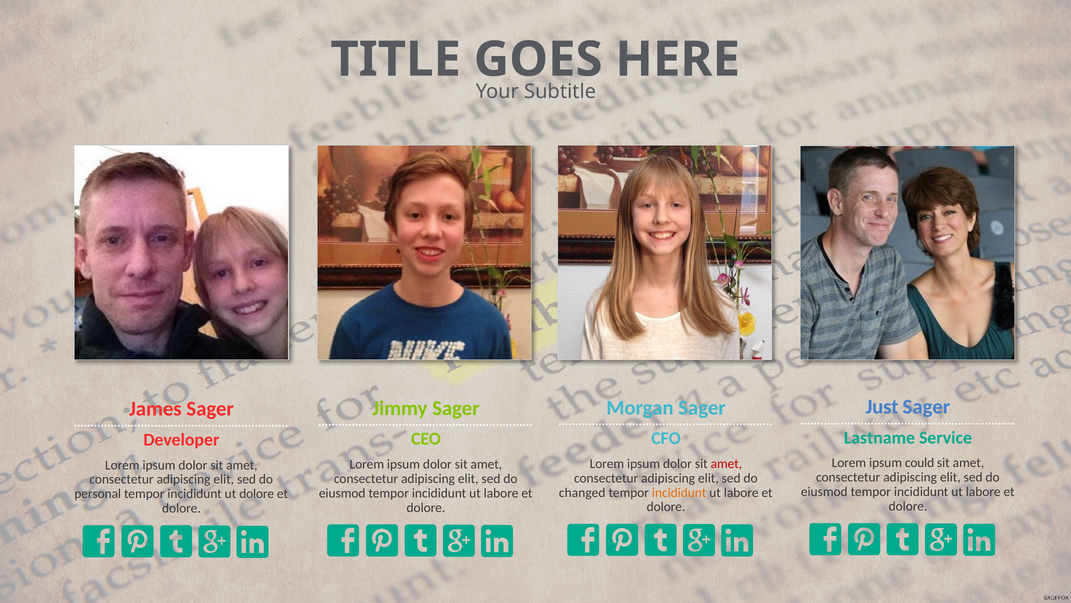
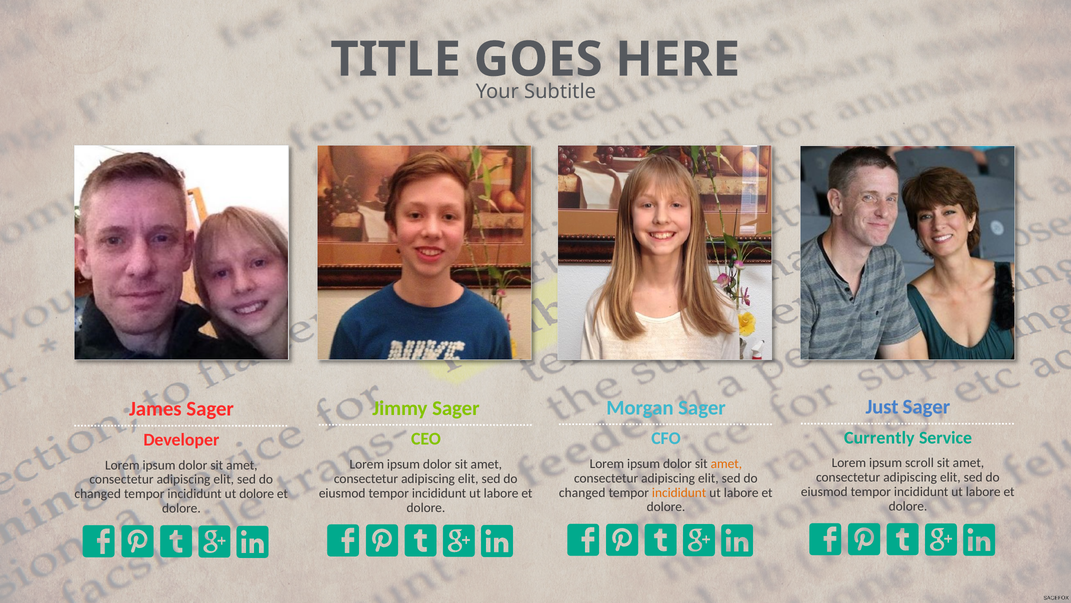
Lastname: Lastname -> Currently
could: could -> scroll
amet at (726, 463) colour: red -> orange
personal at (98, 494): personal -> changed
